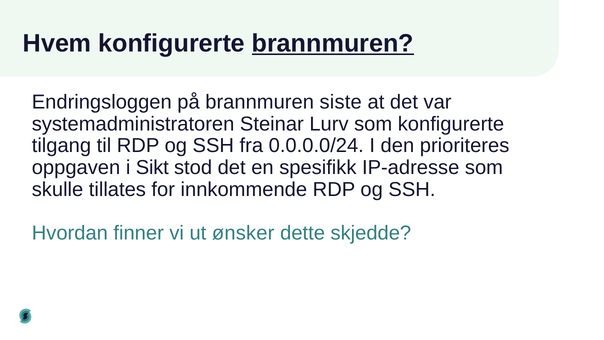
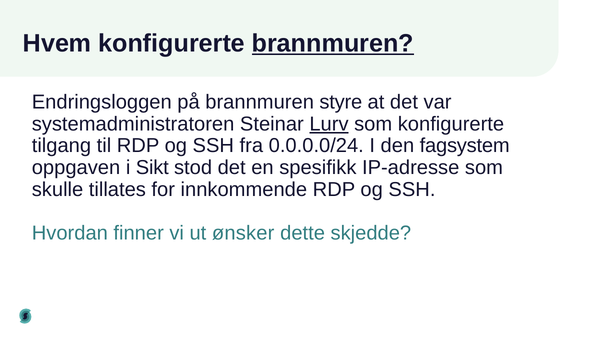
siste: siste -> styre
Lurv underline: none -> present
prioriteres: prioriteres -> fagsystem
